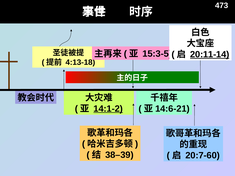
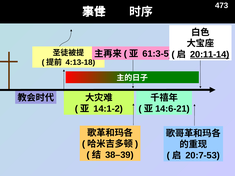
15:3-5: 15:3-5 -> 61:3-5
14:1-2 underline: present -> none
20:7-60: 20:7-60 -> 20:7-53
